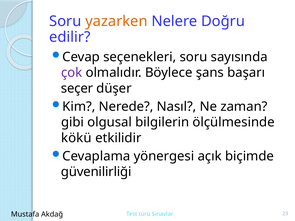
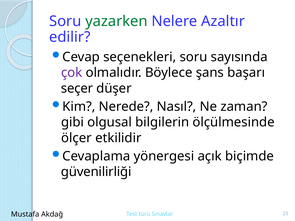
yazarken colour: orange -> green
Doğru: Doğru -> Azaltır
kökü: kökü -> ölçer
